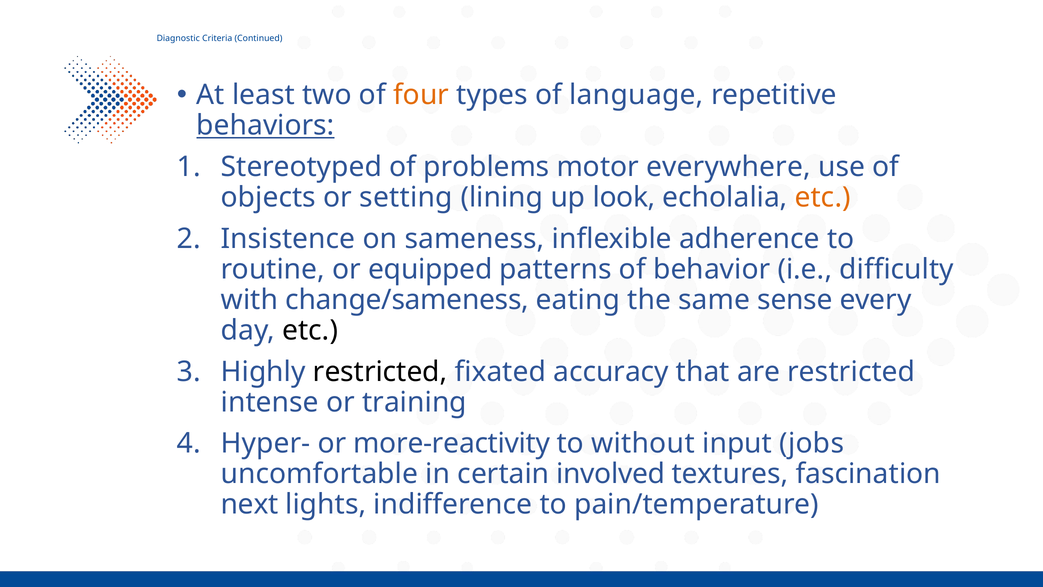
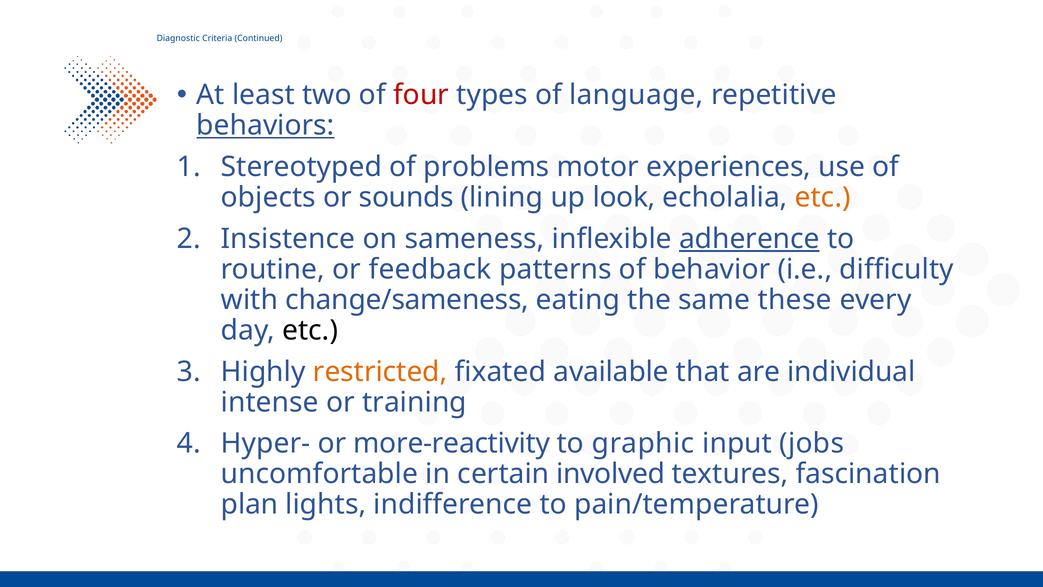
four colour: orange -> red
everywhere: everywhere -> experiences
setting: setting -> sounds
adherence underline: none -> present
equipped: equipped -> feedback
sense: sense -> these
restricted at (380, 372) colour: black -> orange
accuracy: accuracy -> available
are restricted: restricted -> individual
without: without -> graphic
next: next -> plan
